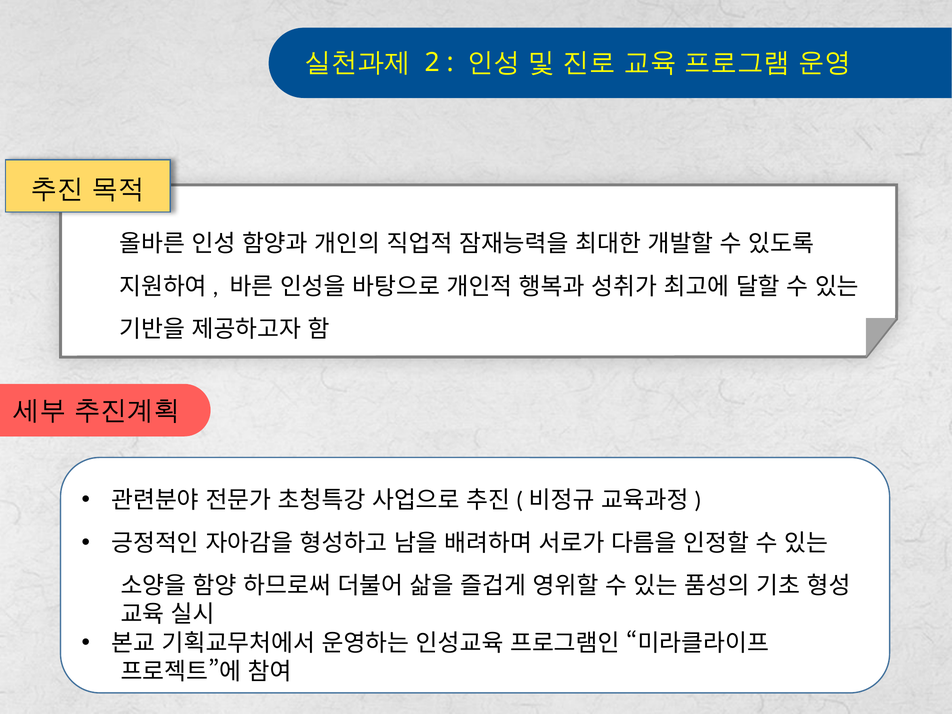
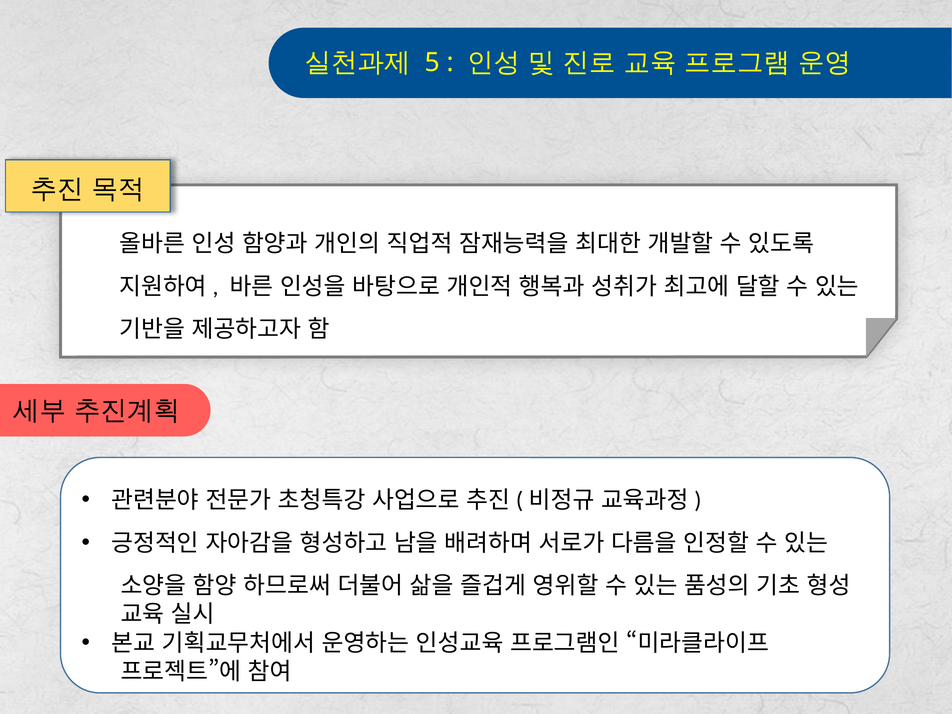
2: 2 -> 5
